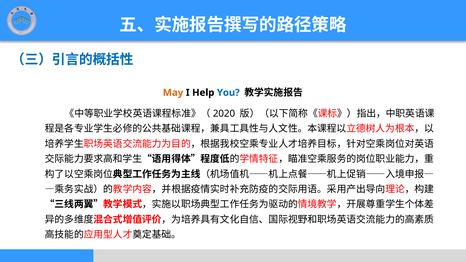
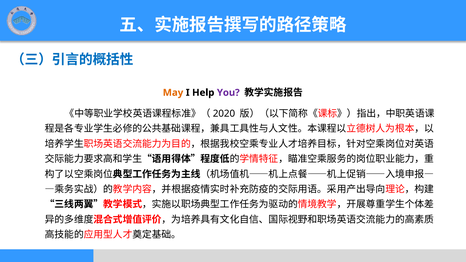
You colour: blue -> purple
